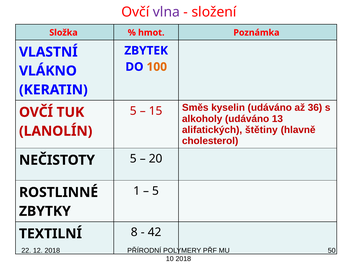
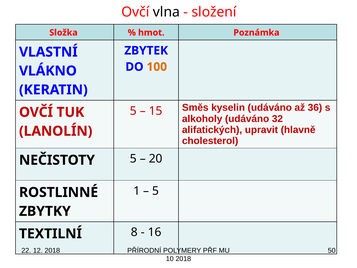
vlna colour: purple -> black
13: 13 -> 32
štětiny: štětiny -> upravit
42: 42 -> 16
